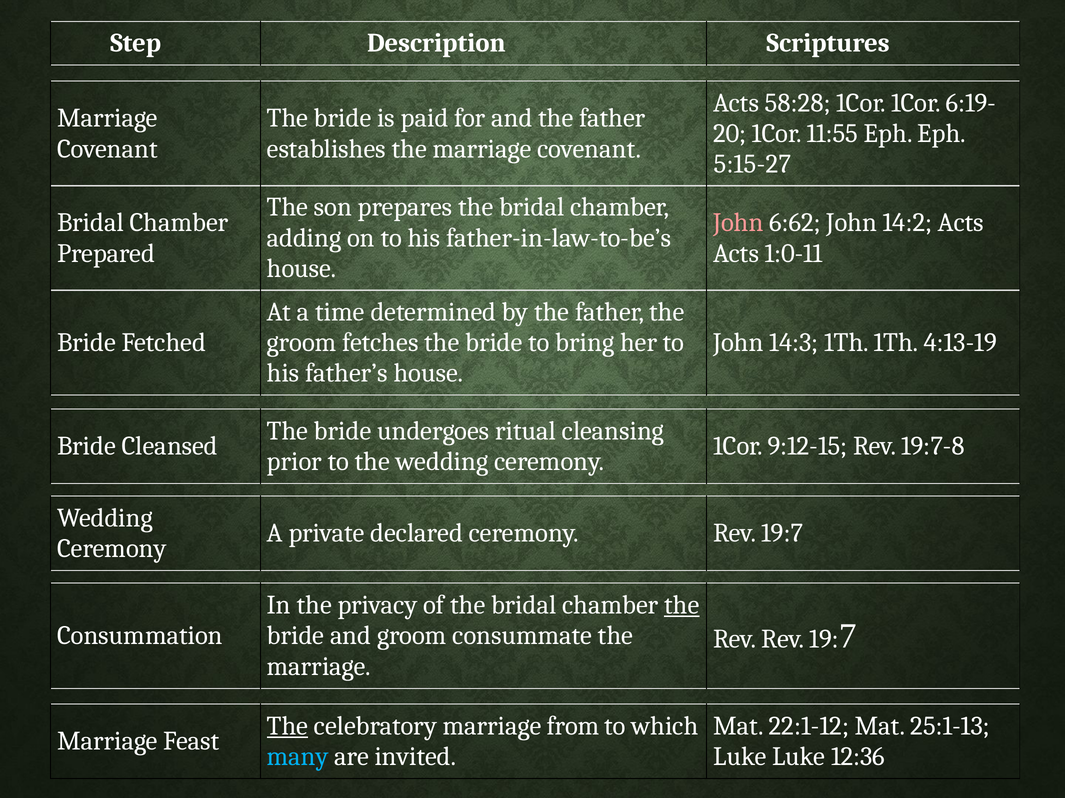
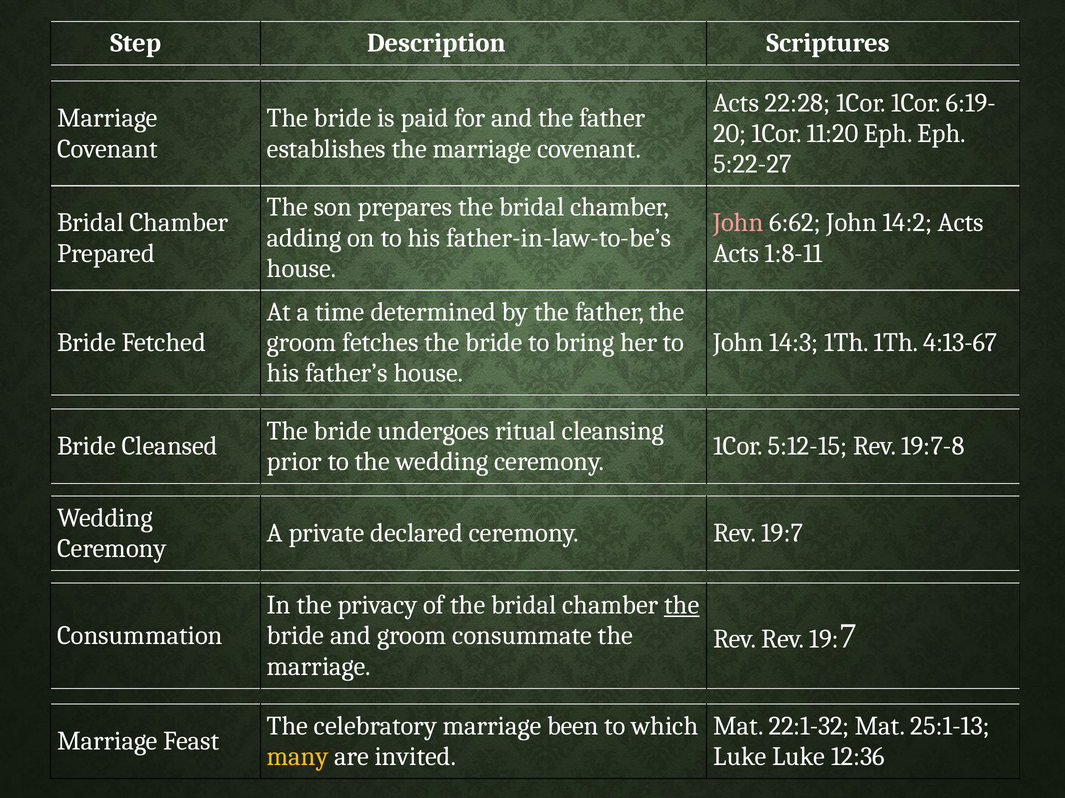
58:28: 58:28 -> 22:28
11:55: 11:55 -> 11:20
5:15-27: 5:15-27 -> 5:22-27
1:0-11: 1:0-11 -> 1:8-11
4:13-19: 4:13-19 -> 4:13-67
9:12-15: 9:12-15 -> 5:12-15
The at (288, 727) underline: present -> none
from: from -> been
22:1-12: 22:1-12 -> 22:1-32
many colour: light blue -> yellow
